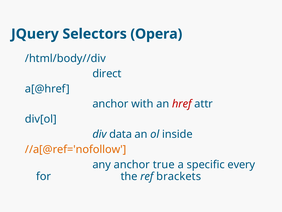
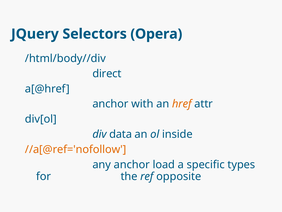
href colour: red -> orange
true: true -> load
every: every -> types
brackets: brackets -> opposite
